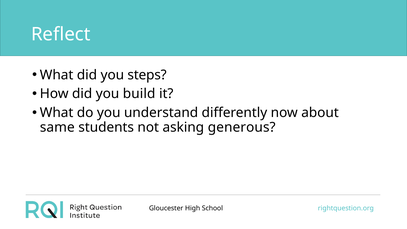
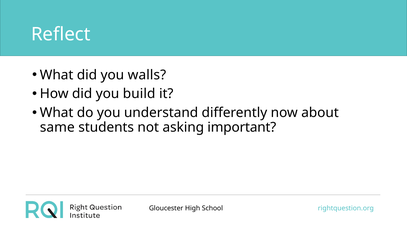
steps: steps -> walls
generous: generous -> important
